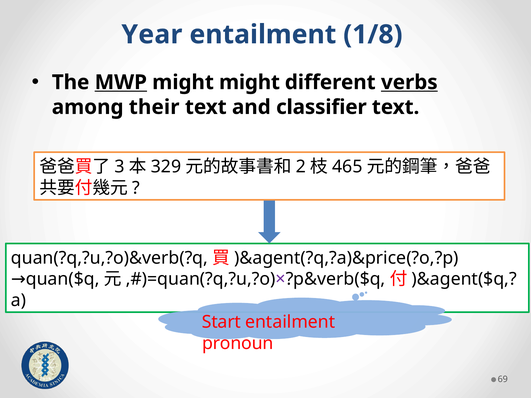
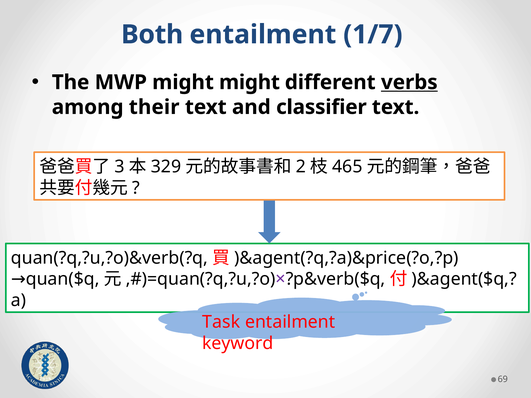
Year: Year -> Both
1/8: 1/8 -> 1/7
MWP underline: present -> none
Start: Start -> Task
pronoun: pronoun -> keyword
